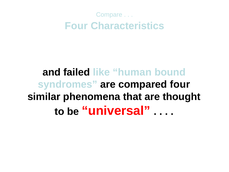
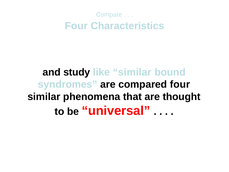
failed: failed -> study
like human: human -> similar
